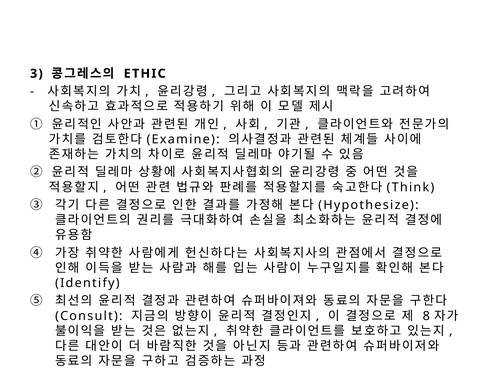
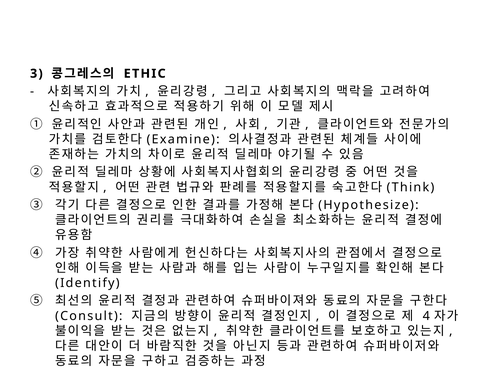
8: 8 -> 4
